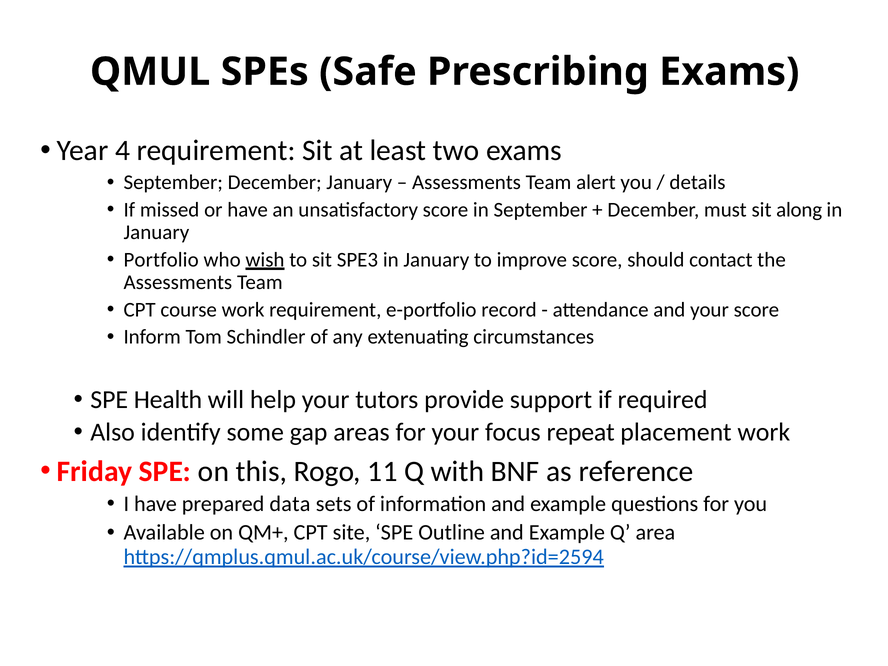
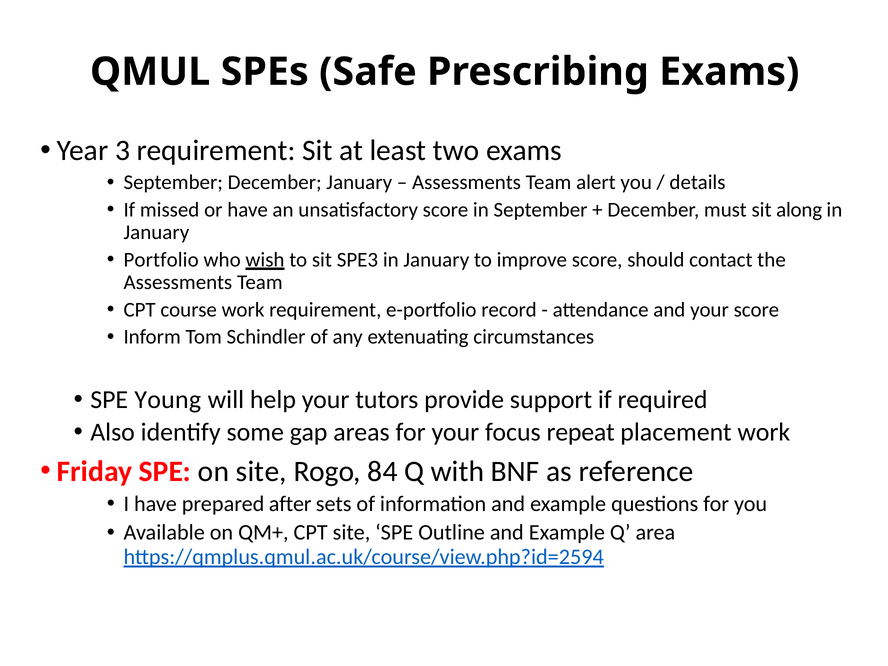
4: 4 -> 3
Health: Health -> Young
on this: this -> site
11: 11 -> 84
data: data -> after
